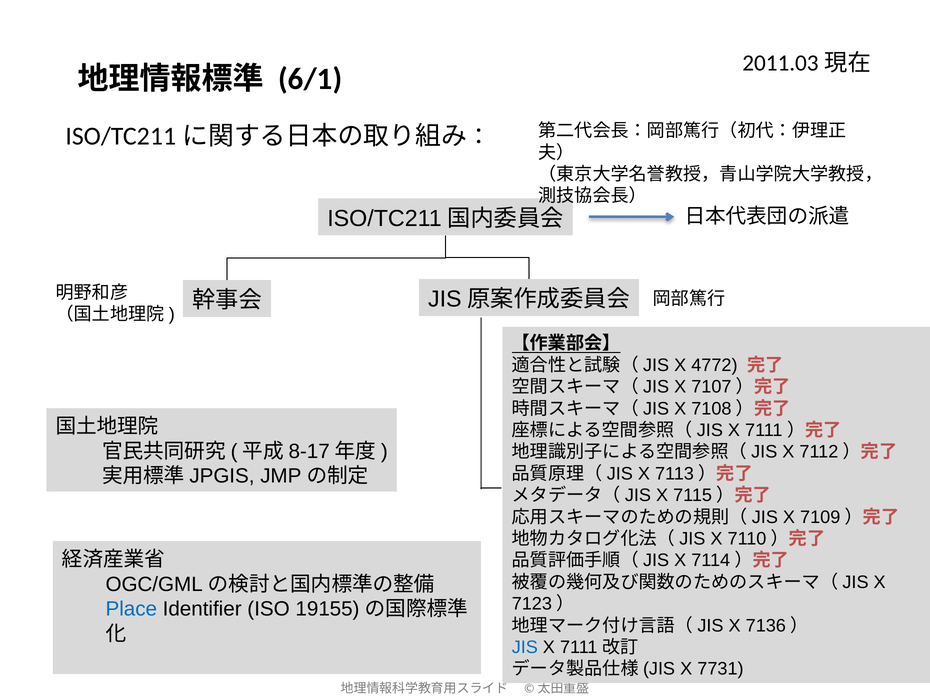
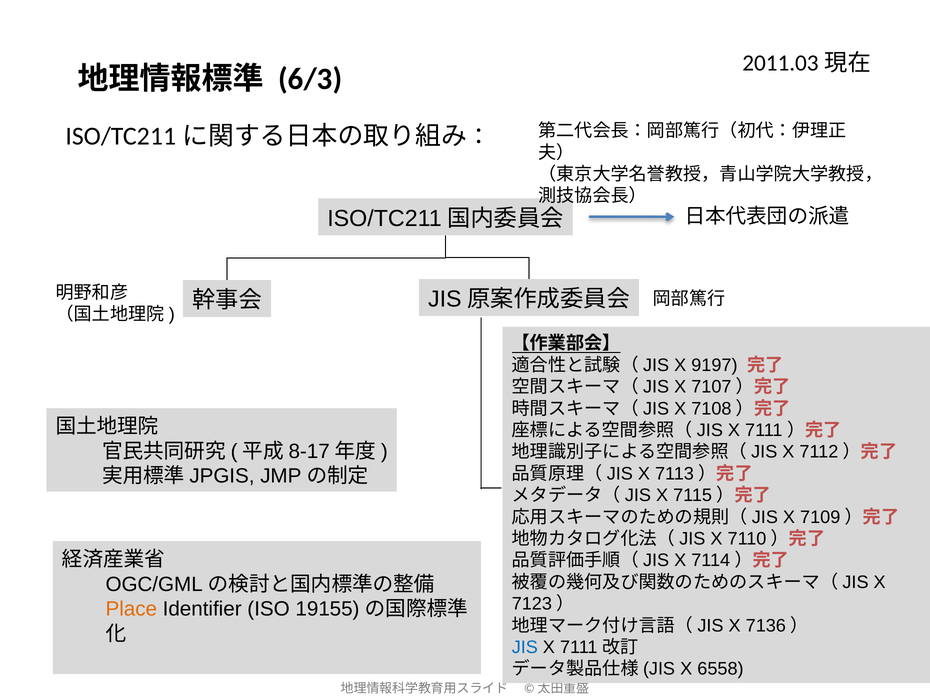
6/1: 6/1 -> 6/3
4772: 4772 -> 9197
Place colour: blue -> orange
7731: 7731 -> 6558
